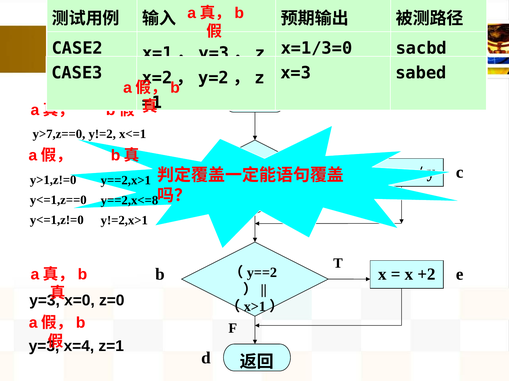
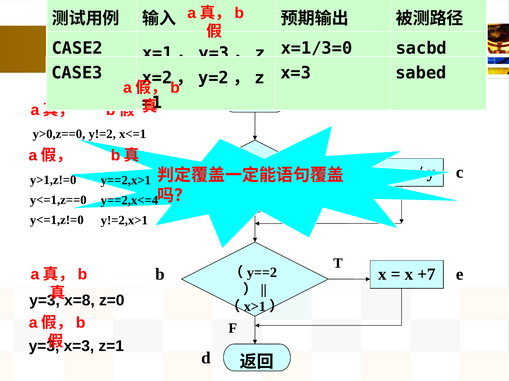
y>7,z==0: y>7,z==0 -> y>0,z==0
y==2,x<=8: y==2,x<=8 -> y==2,x<=4
+2: +2 -> +7
x=0: x=0 -> x=8
x=4 at (79, 347): x=4 -> x=3
